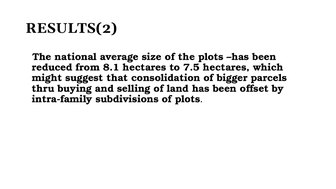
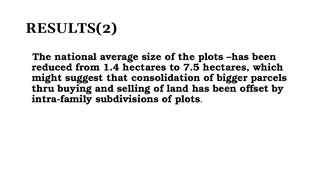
8.1: 8.1 -> 1.4
